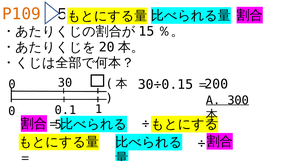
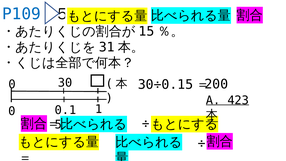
P109 colour: orange -> blue
20: 20 -> 31
300: 300 -> 423
